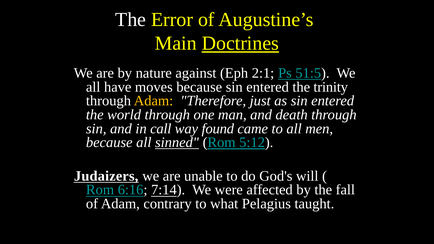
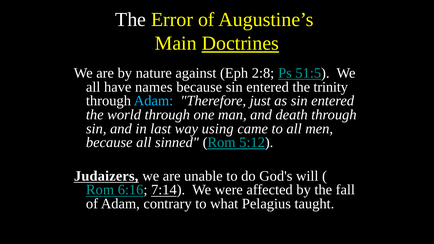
2:1: 2:1 -> 2:8
moves: moves -> names
Adam at (153, 101) colour: yellow -> light blue
call: call -> last
found: found -> using
sinned underline: present -> none
